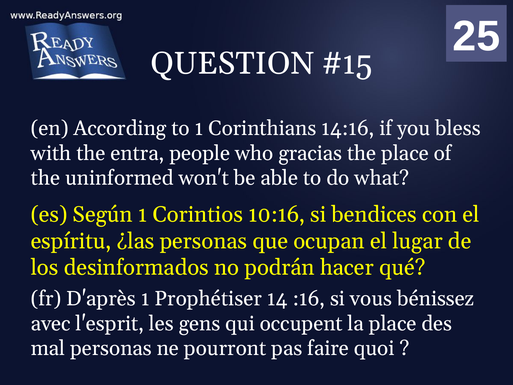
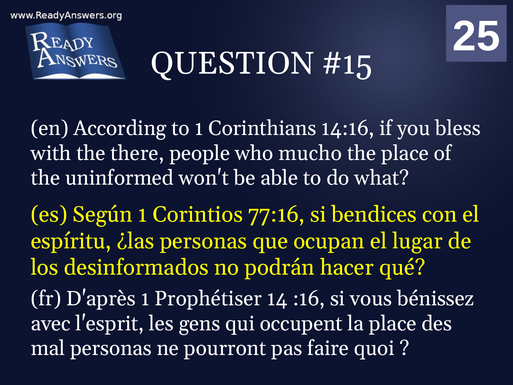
entra: entra -> there
gracias: gracias -> mucho
10:16: 10:16 -> 77:16
